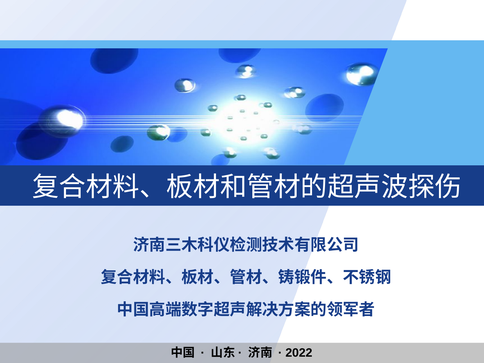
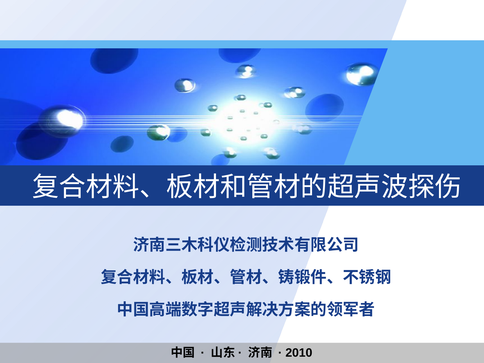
2022: 2022 -> 2010
